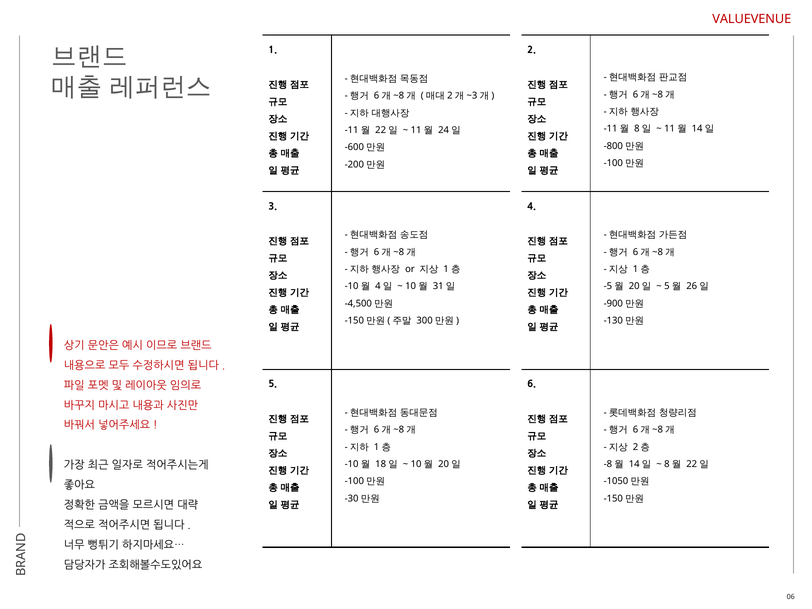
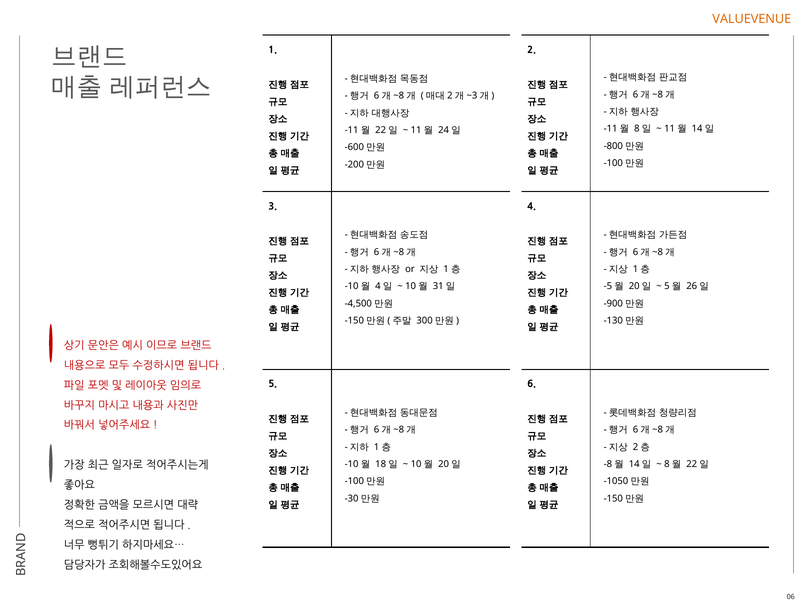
VALUEVENUE colour: red -> orange
